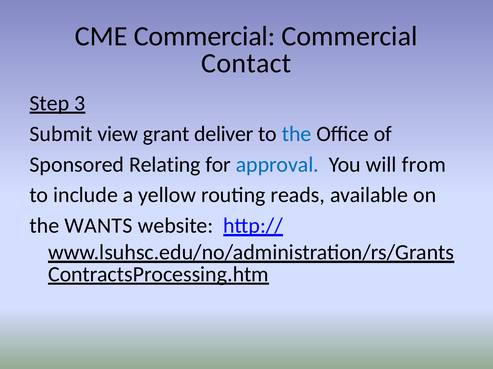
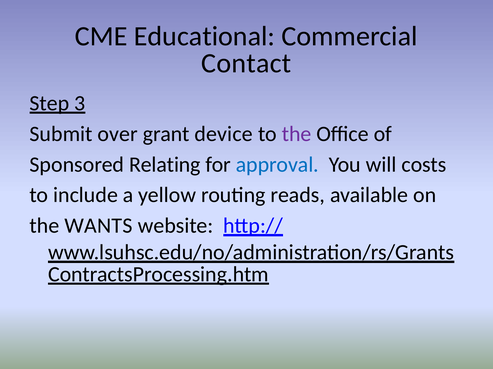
CME Commercial: Commercial -> Educational
view: view -> over
deliver: deliver -> device
the at (297, 134) colour: blue -> purple
from: from -> costs
